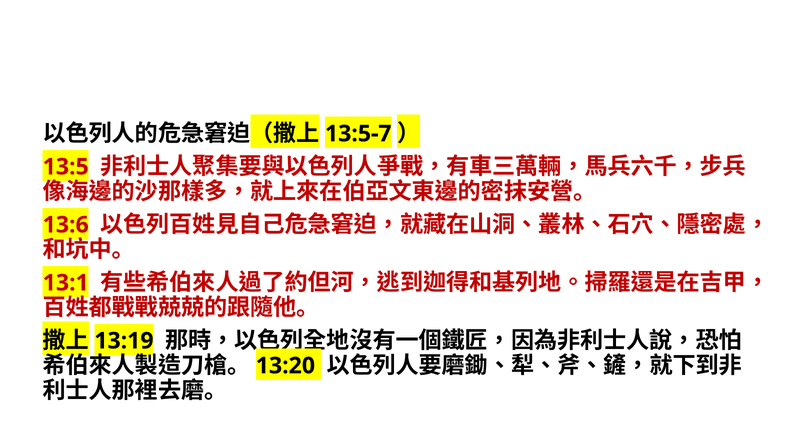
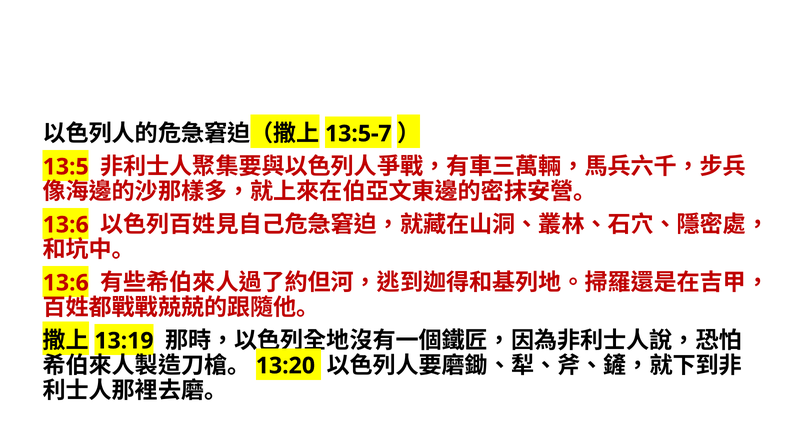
13:1 at (66, 283): 13:1 -> 13:6
